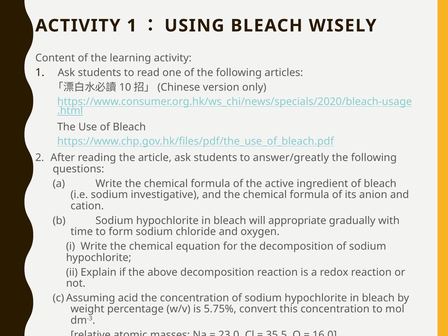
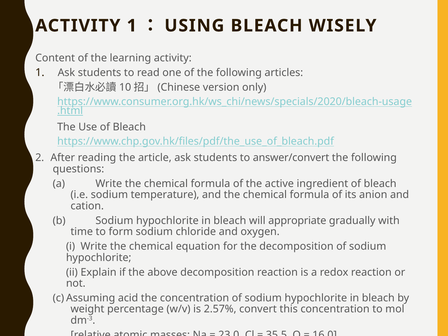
answer/greatly: answer/greatly -> answer/convert
investigative: investigative -> temperature
5.75%: 5.75% -> 2.57%
